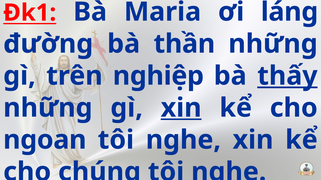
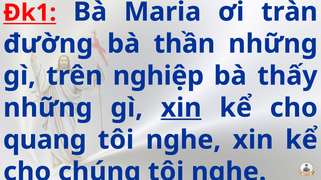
láng: láng -> tràn
thấy underline: present -> none
ngoan: ngoan -> quang
